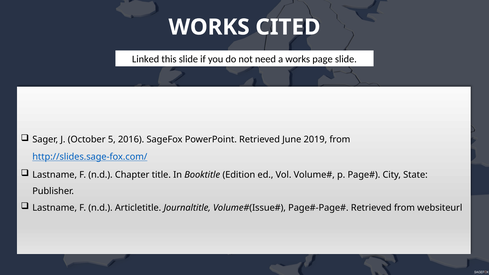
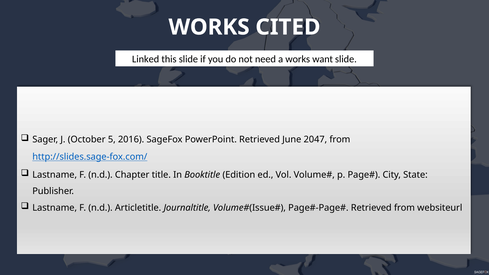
page: page -> want
2019: 2019 -> 2047
